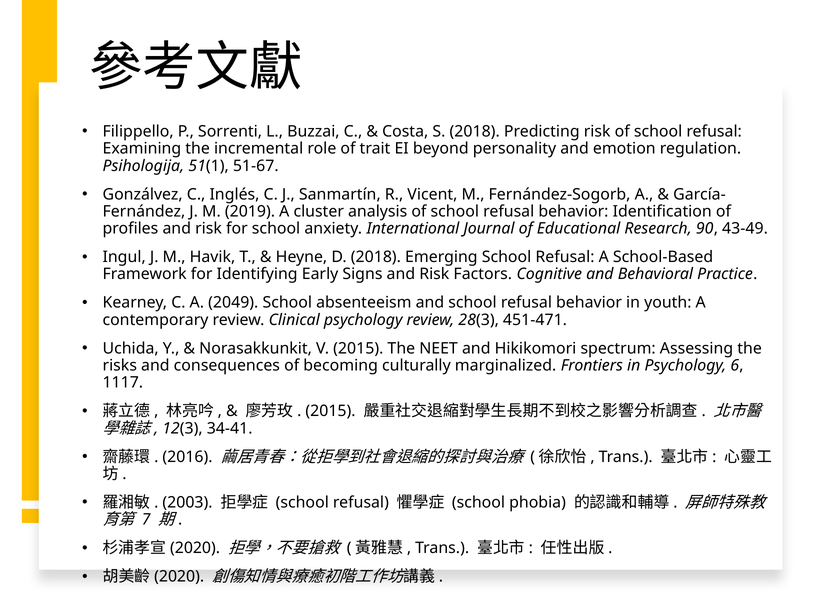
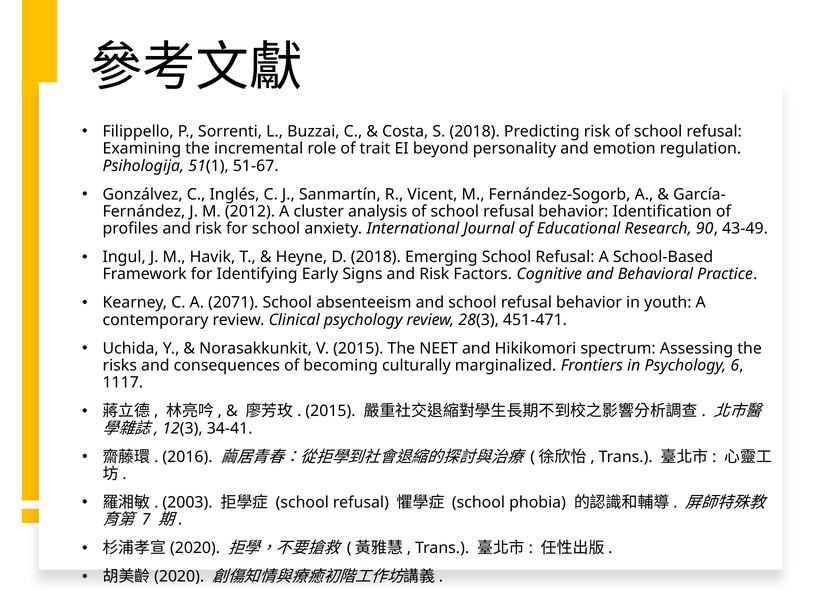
2019: 2019 -> 2012
2049: 2049 -> 2071
